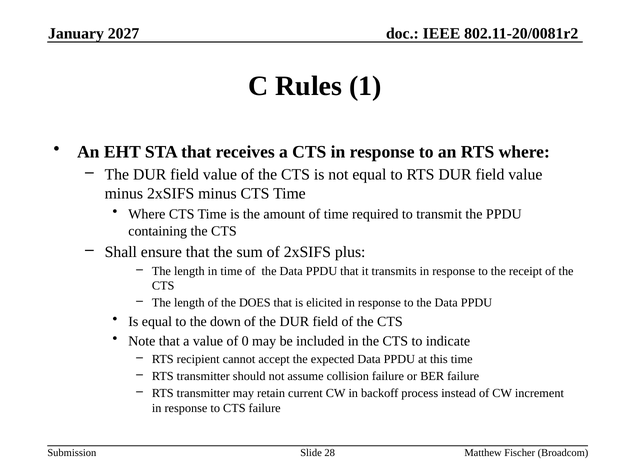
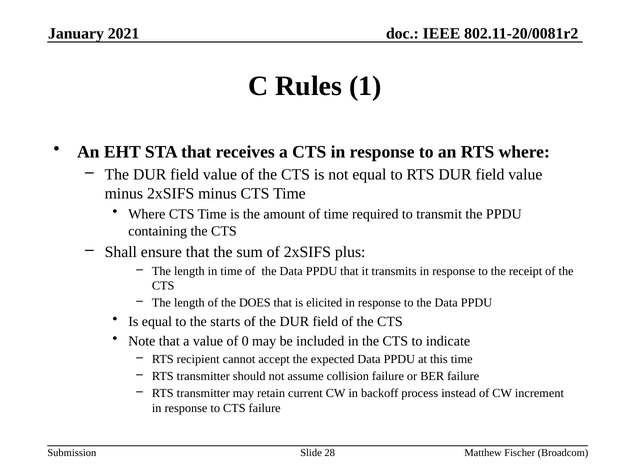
2027: 2027 -> 2021
down: down -> starts
